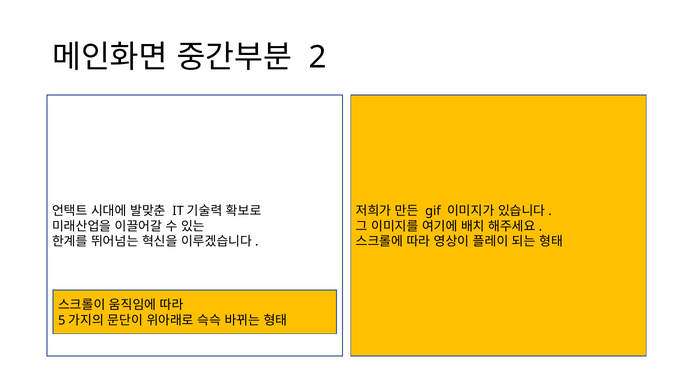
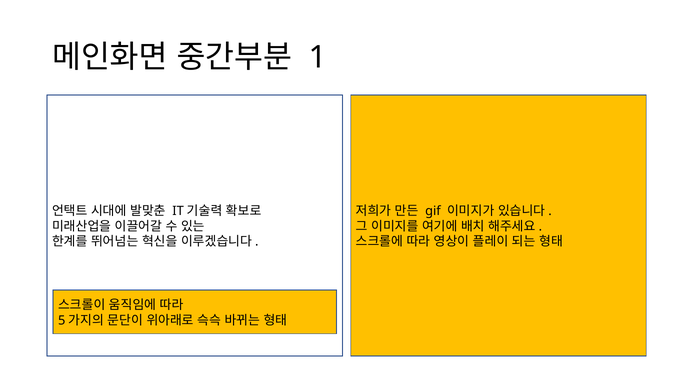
2: 2 -> 1
